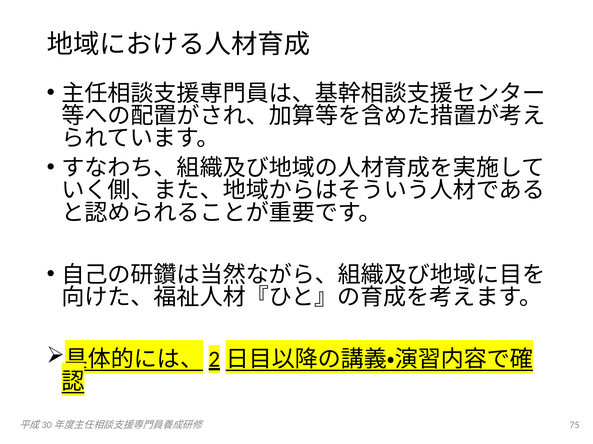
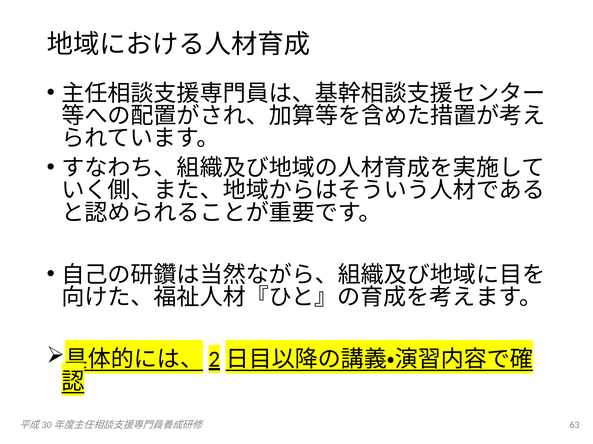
75: 75 -> 63
